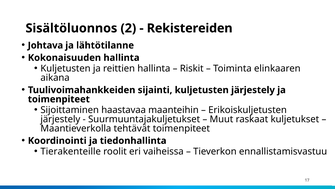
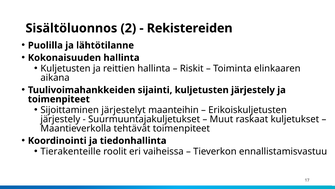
Johtava: Johtava -> Puolilla
haastavaa: haastavaa -> järjestelyt
